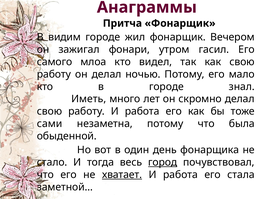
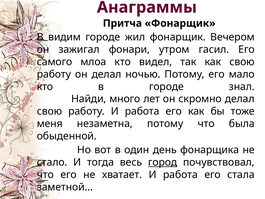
Иметь: Иметь -> Найди
сами: сами -> меня
хватает underline: present -> none
